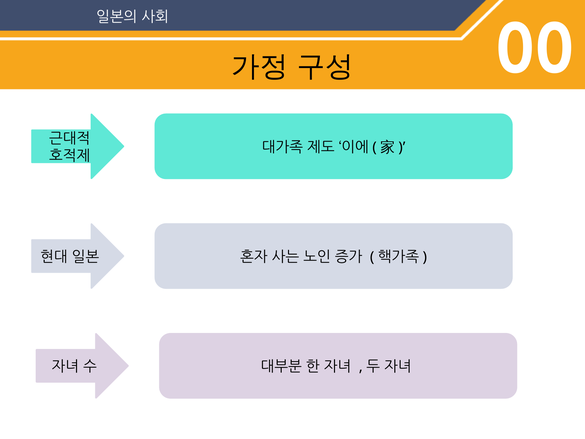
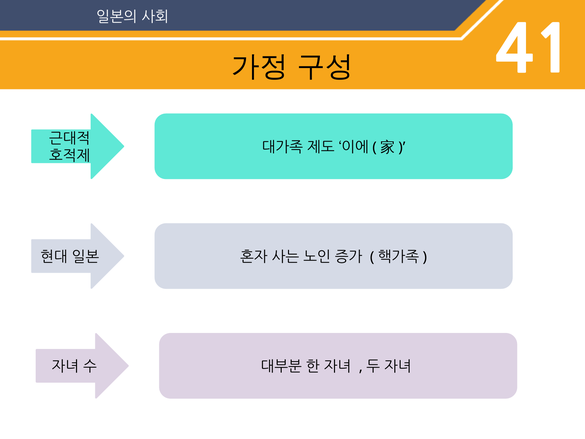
00: 00 -> 41
